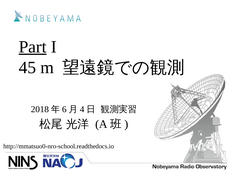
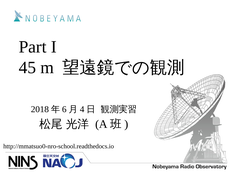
Part underline: present -> none
